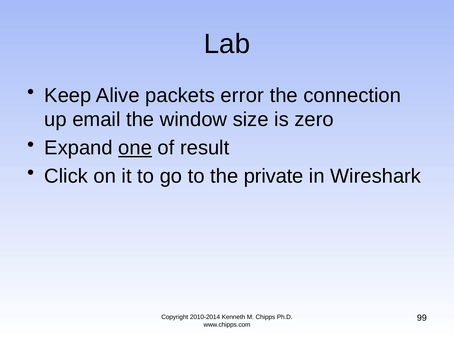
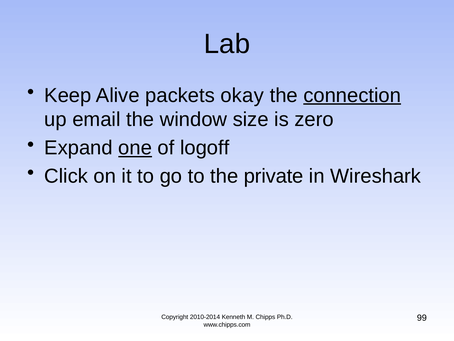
error: error -> okay
connection underline: none -> present
result: result -> logoff
